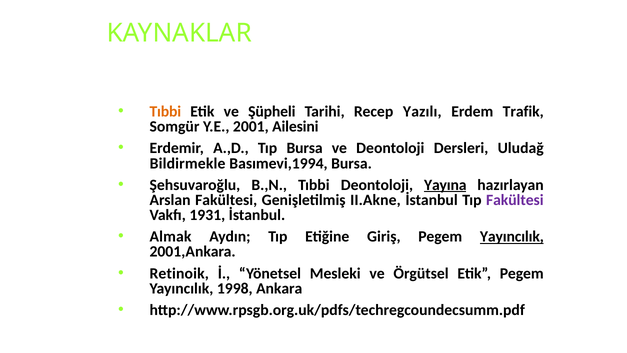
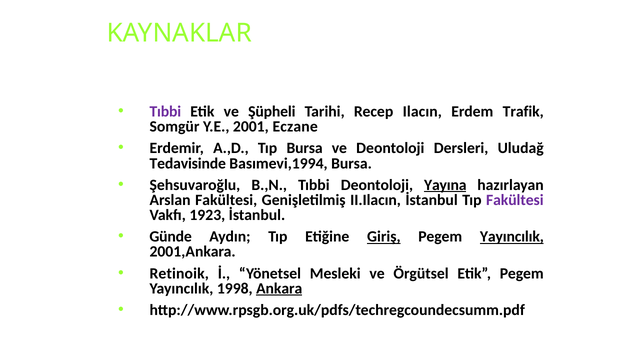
Tıbbi at (165, 111) colour: orange -> purple
Yazılı: Yazılı -> Ilacın
Ailesini: Ailesini -> Eczane
Bildirmekle: Bildirmekle -> Tedavisinde
II.Akne: II.Akne -> II.Ilacın
1931: 1931 -> 1923
Almak: Almak -> Günde
Giriş underline: none -> present
Ankara underline: none -> present
